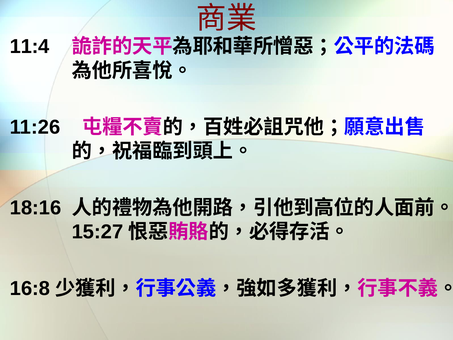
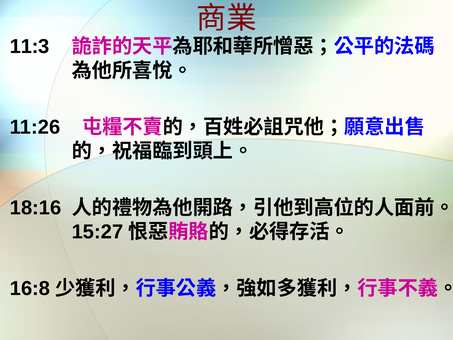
11:4: 11:4 -> 11:3
